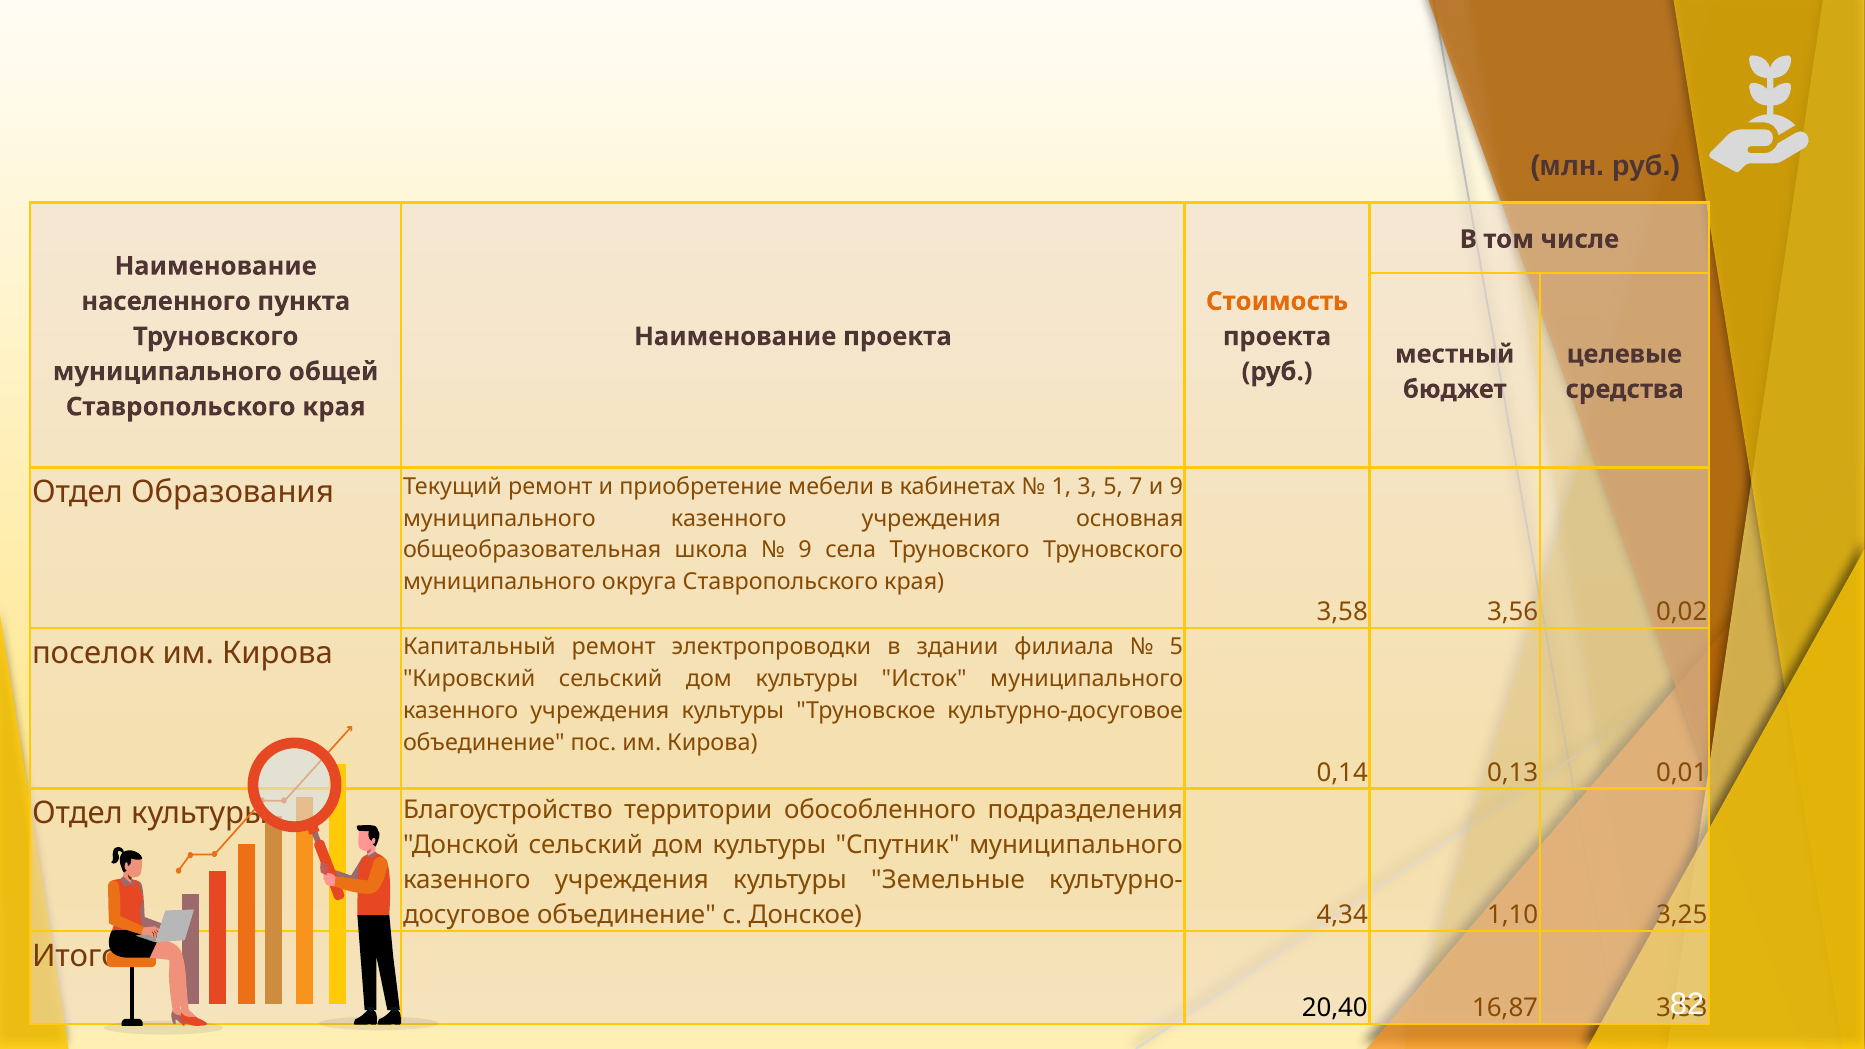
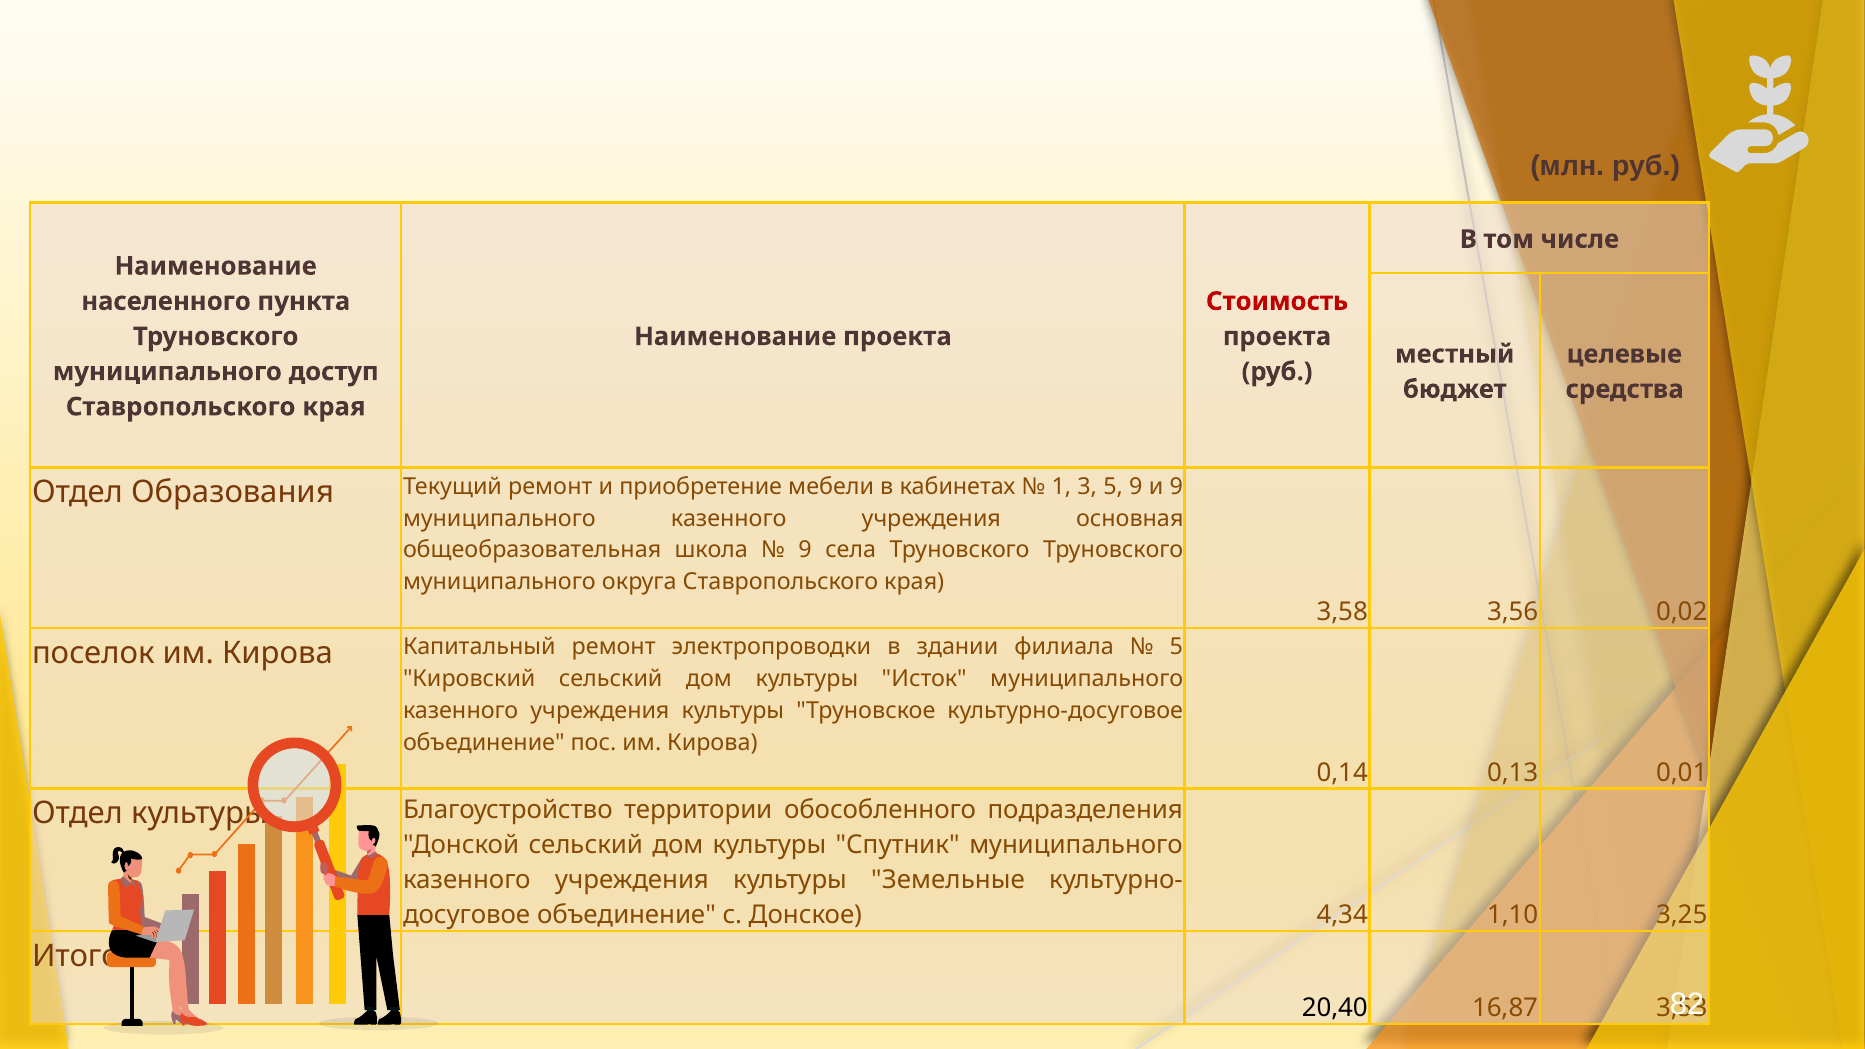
Стоимость colour: orange -> red
общей: общей -> доступ
5 7: 7 -> 9
